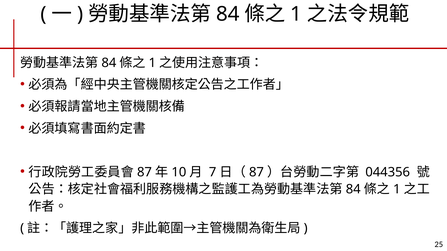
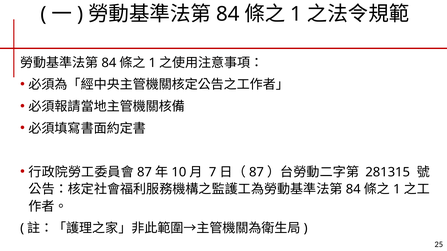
044356: 044356 -> 281315
